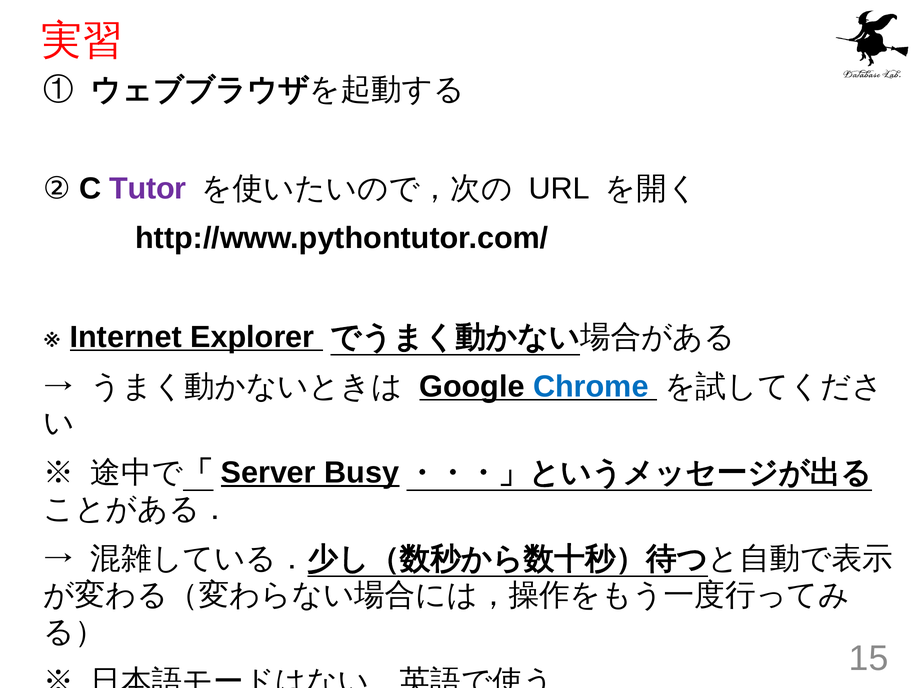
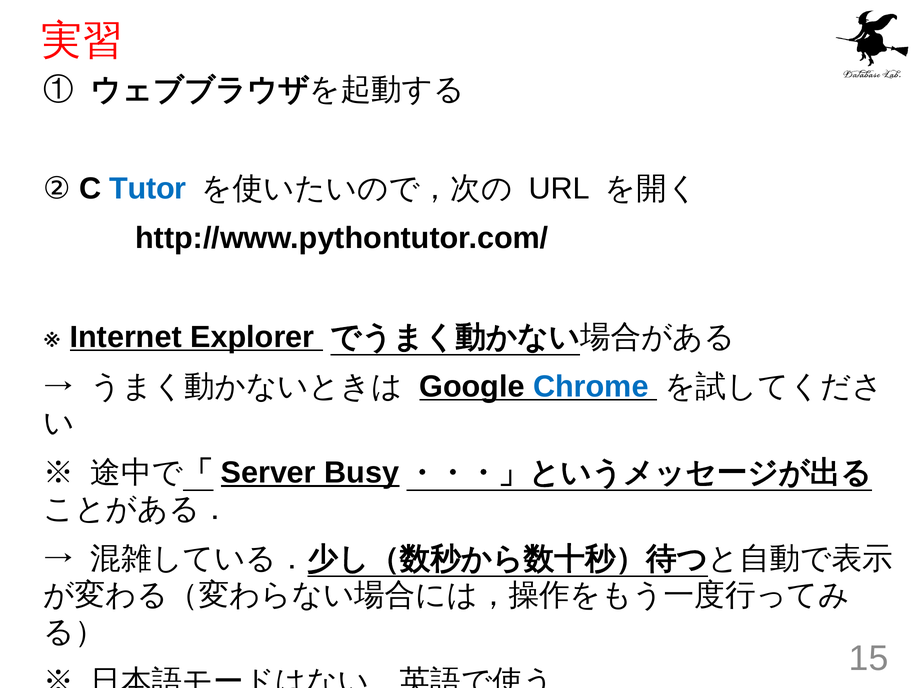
Tutor colour: purple -> blue
